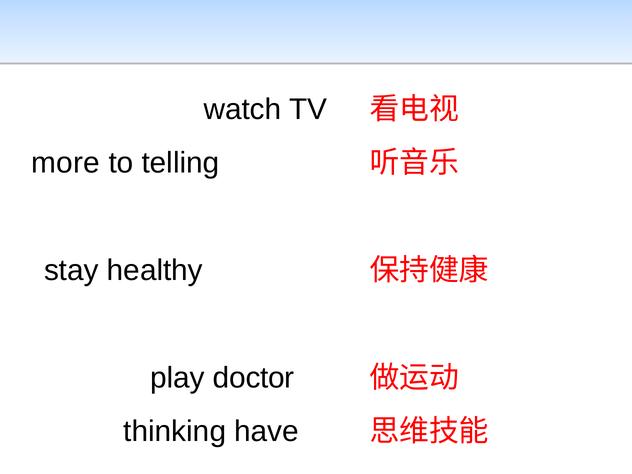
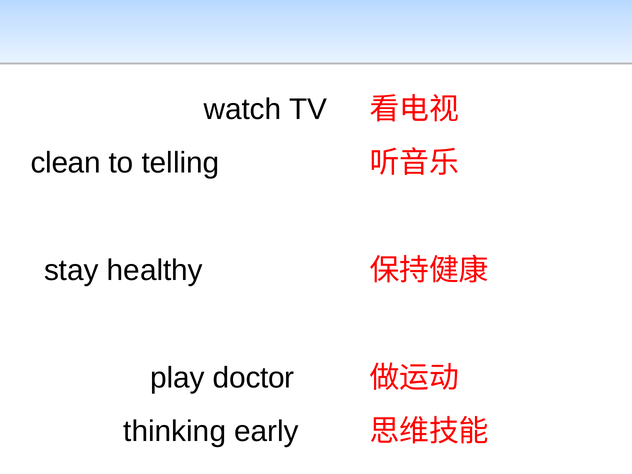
more: more -> clean
have: have -> early
